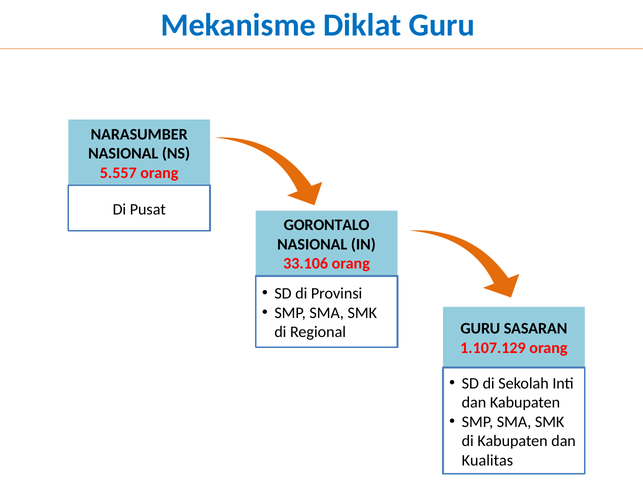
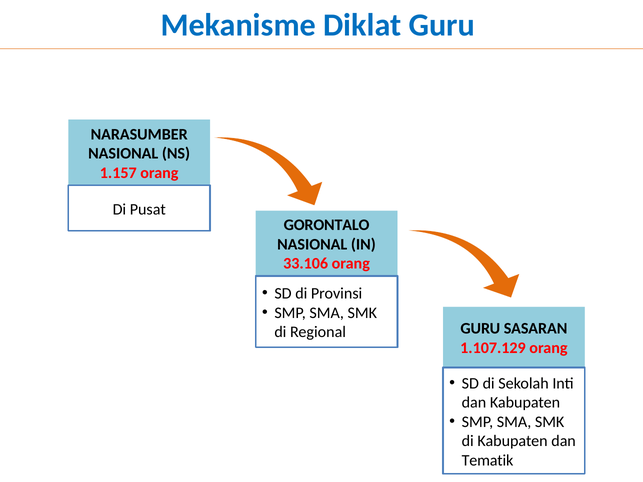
5.557: 5.557 -> 1.157
Kualitas: Kualitas -> Tematik
